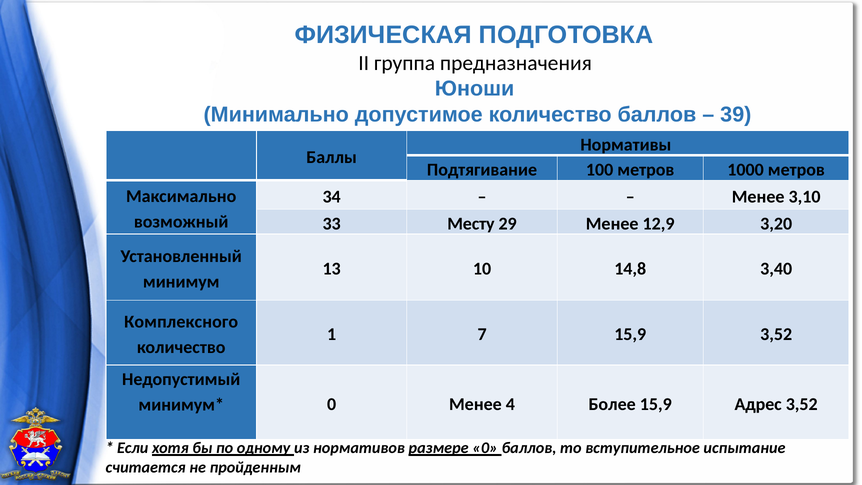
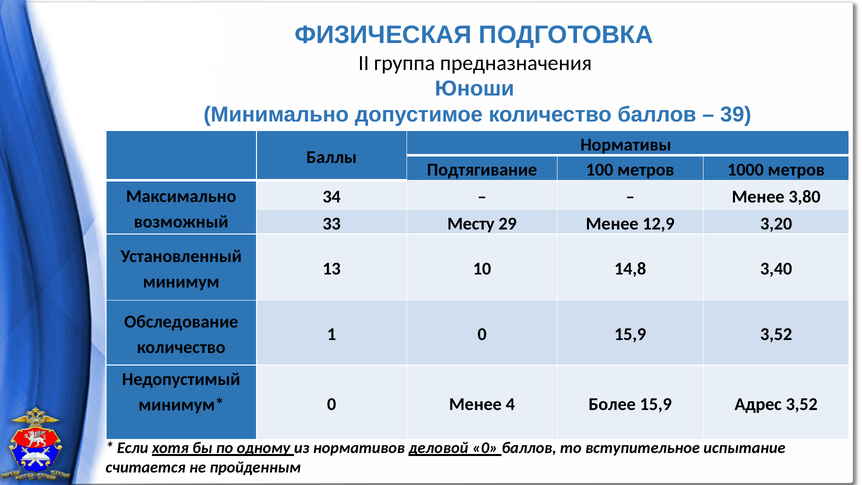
3,10: 3,10 -> 3,80
Комплексного: Комплексного -> Обследование
1 7: 7 -> 0
размере: размере -> деловой
